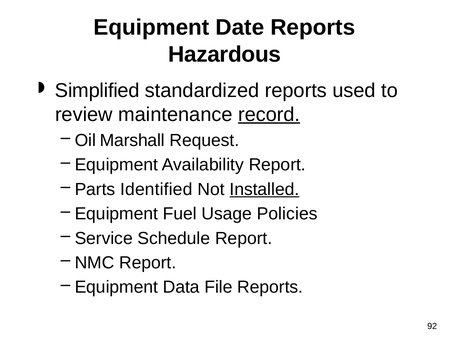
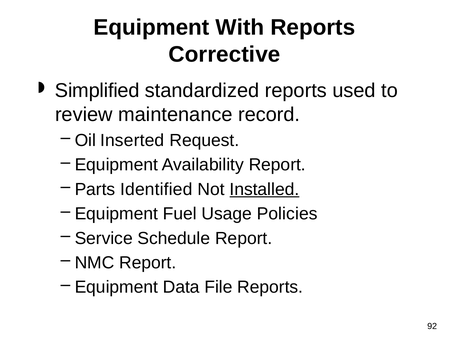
Date: Date -> With
Hazardous: Hazardous -> Corrective
record underline: present -> none
Marshall: Marshall -> Inserted
